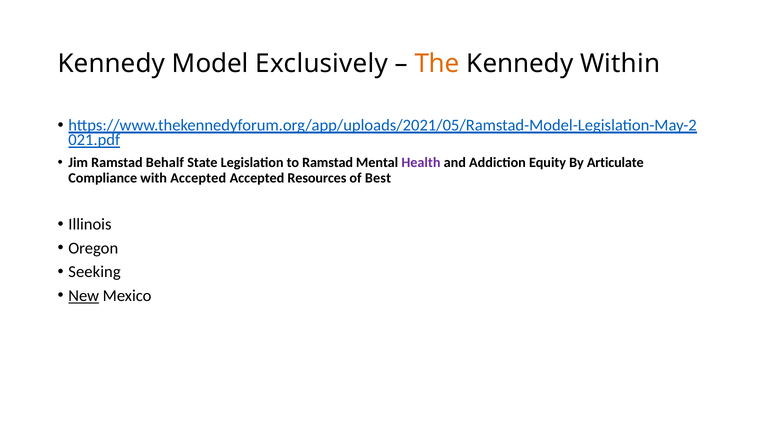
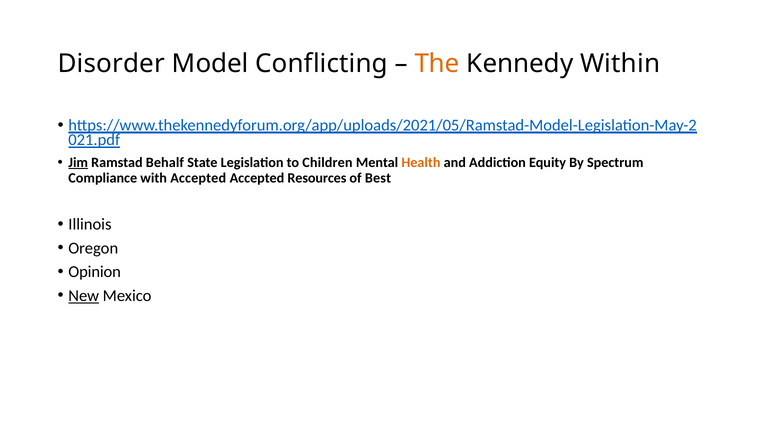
Kennedy at (111, 64): Kennedy -> Disorder
Exclusively: Exclusively -> Conflicting
Jim underline: none -> present
to Ramstad: Ramstad -> Children
Health colour: purple -> orange
Articulate: Articulate -> Spectrum
Seeking: Seeking -> Opinion
